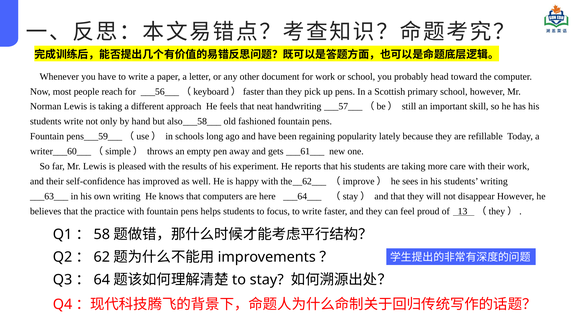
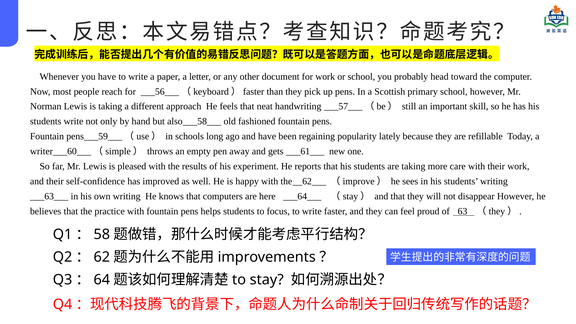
13: 13 -> 63
